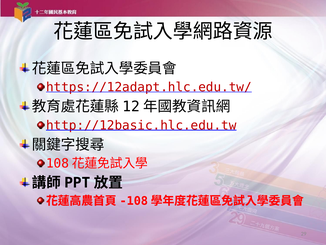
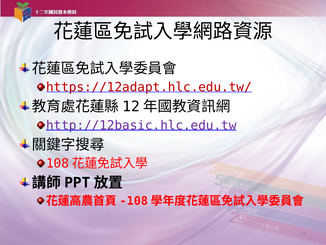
http://12basic.hlc.edu.tw colour: red -> purple
